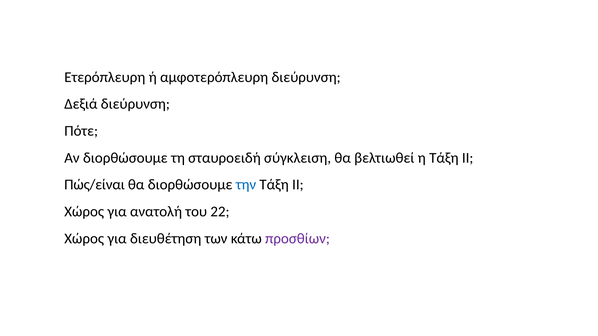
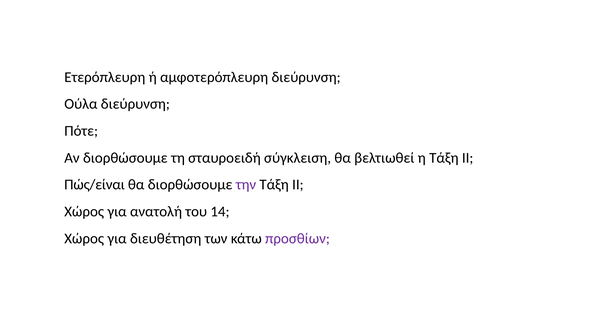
Δεξιά: Δεξιά -> Ούλα
την colour: blue -> purple
22: 22 -> 14
